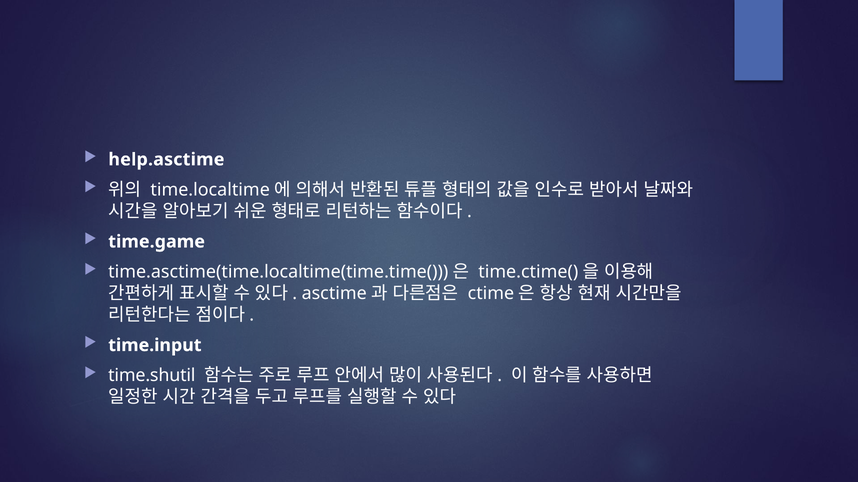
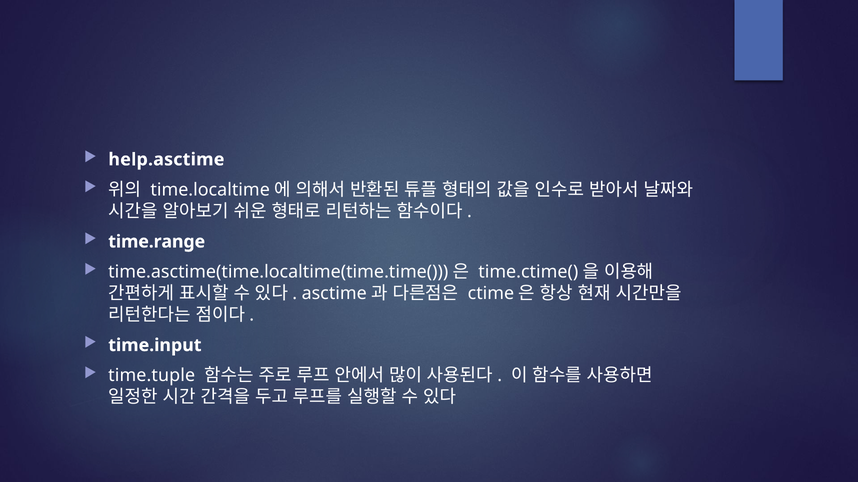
time.game: time.game -> time.range
time.shutil: time.shutil -> time.tuple
